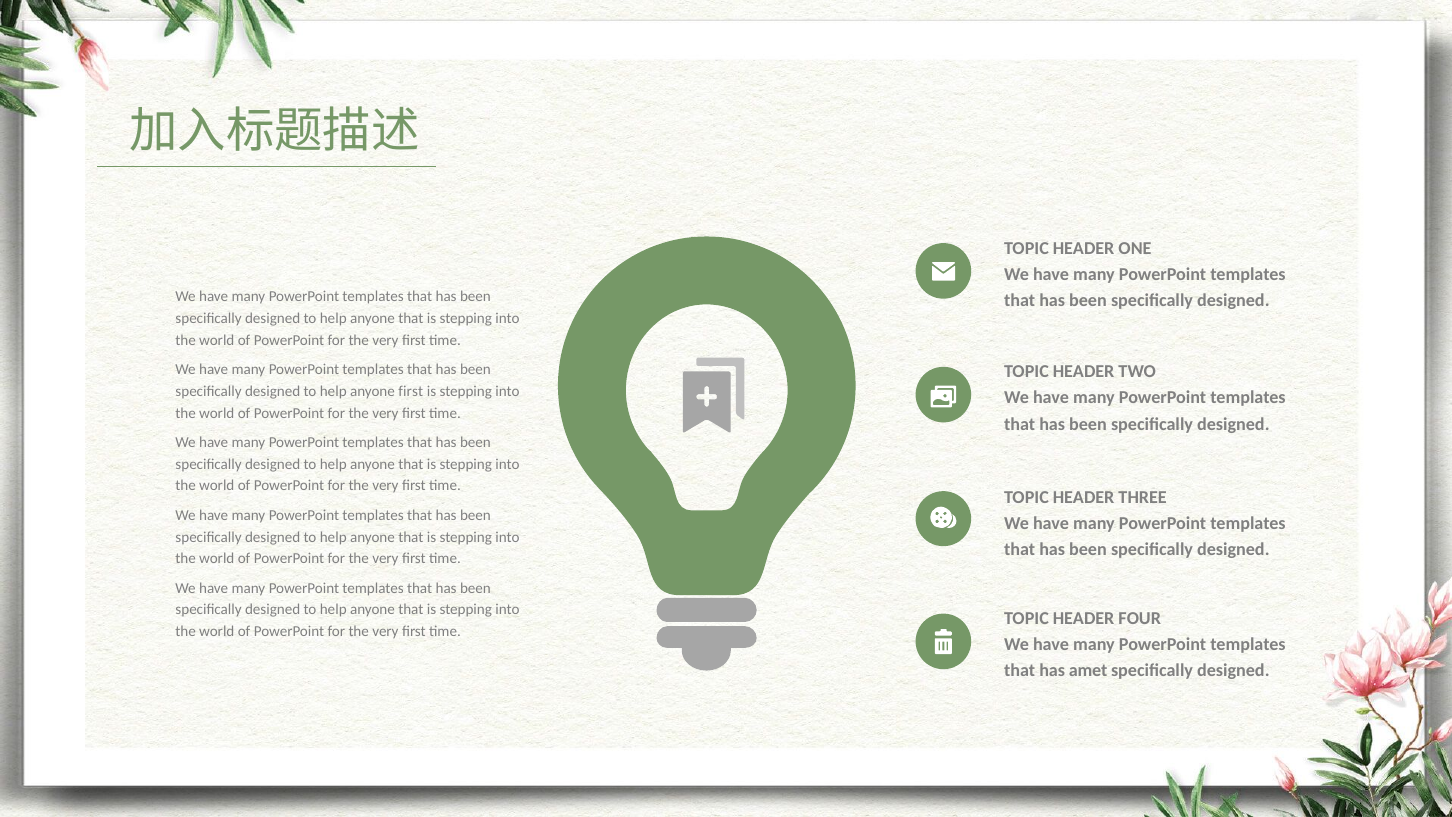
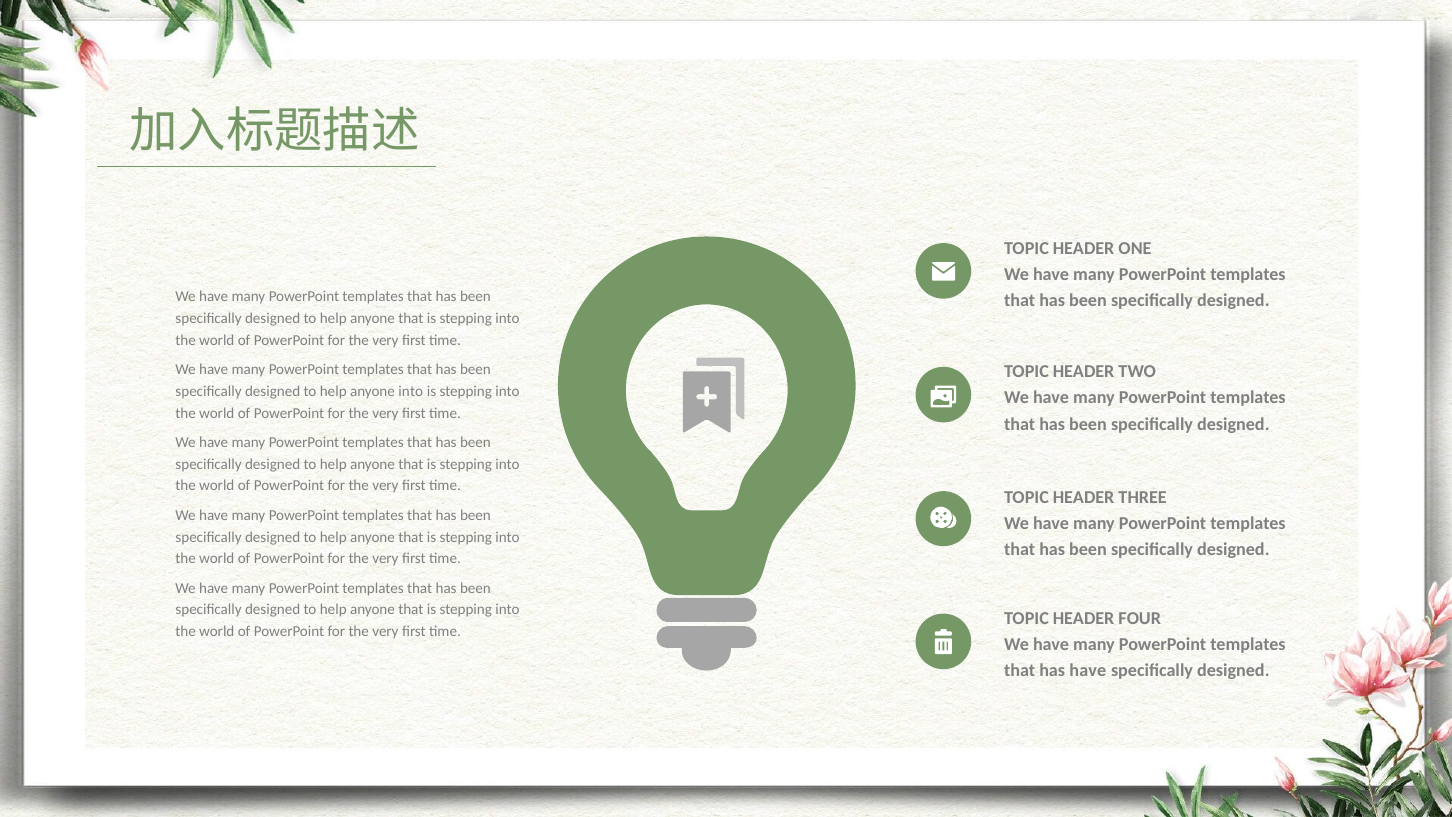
anyone first: first -> into
has amet: amet -> have
